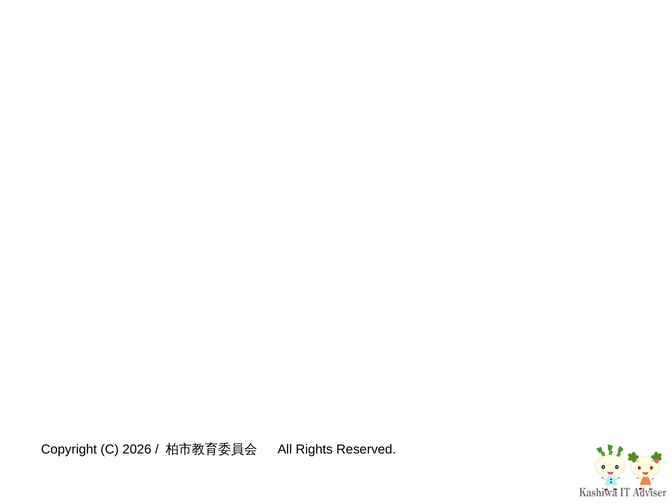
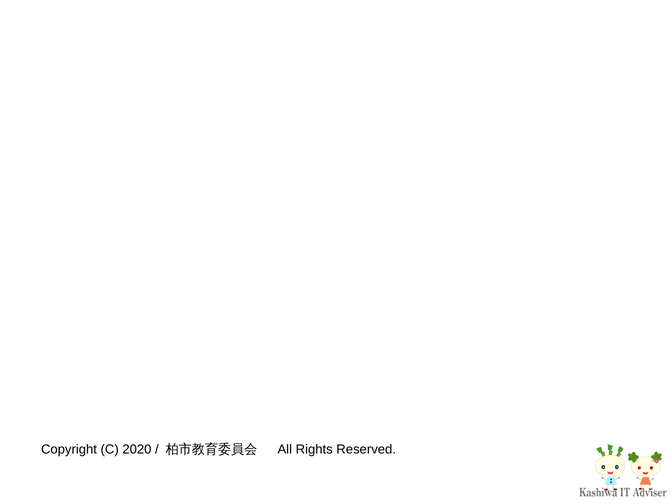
2026: 2026 -> 2020
